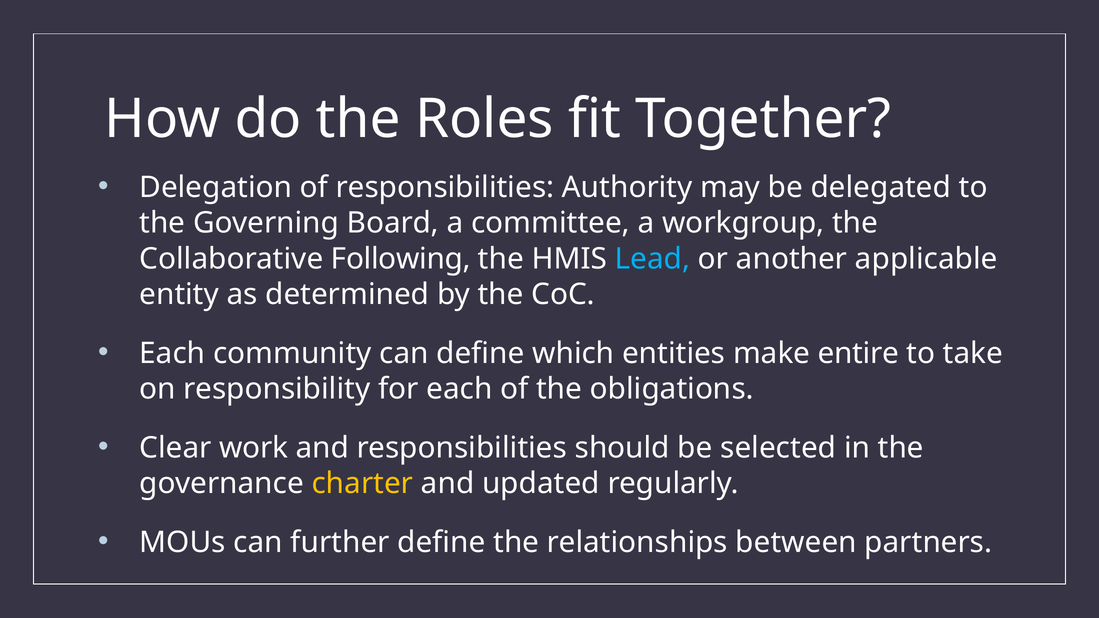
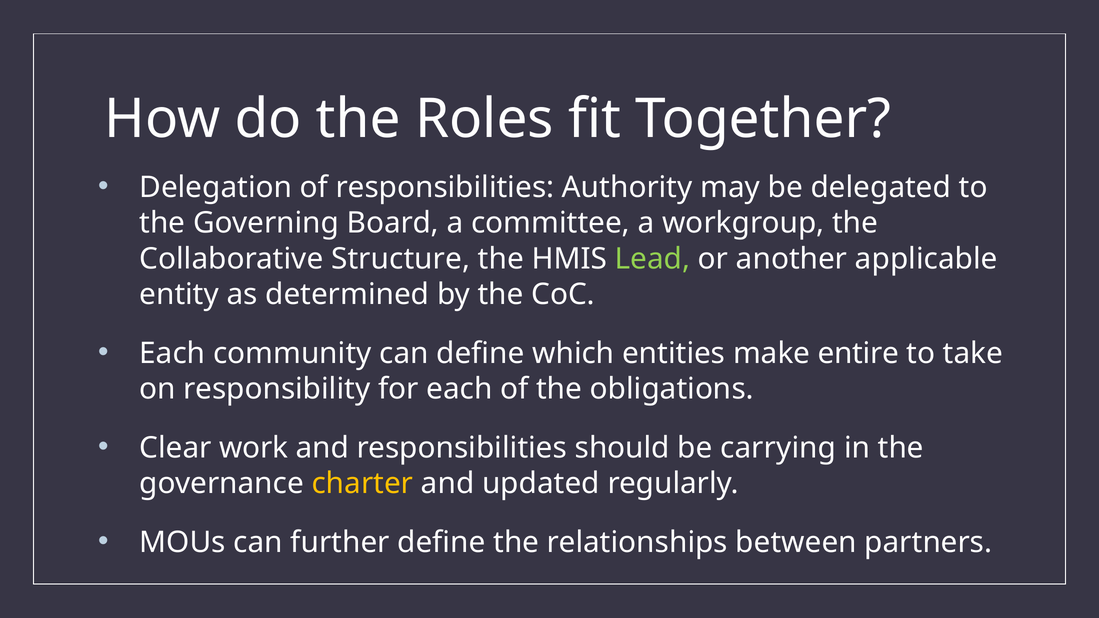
Following: Following -> Structure
Lead colour: light blue -> light green
selected: selected -> carrying
